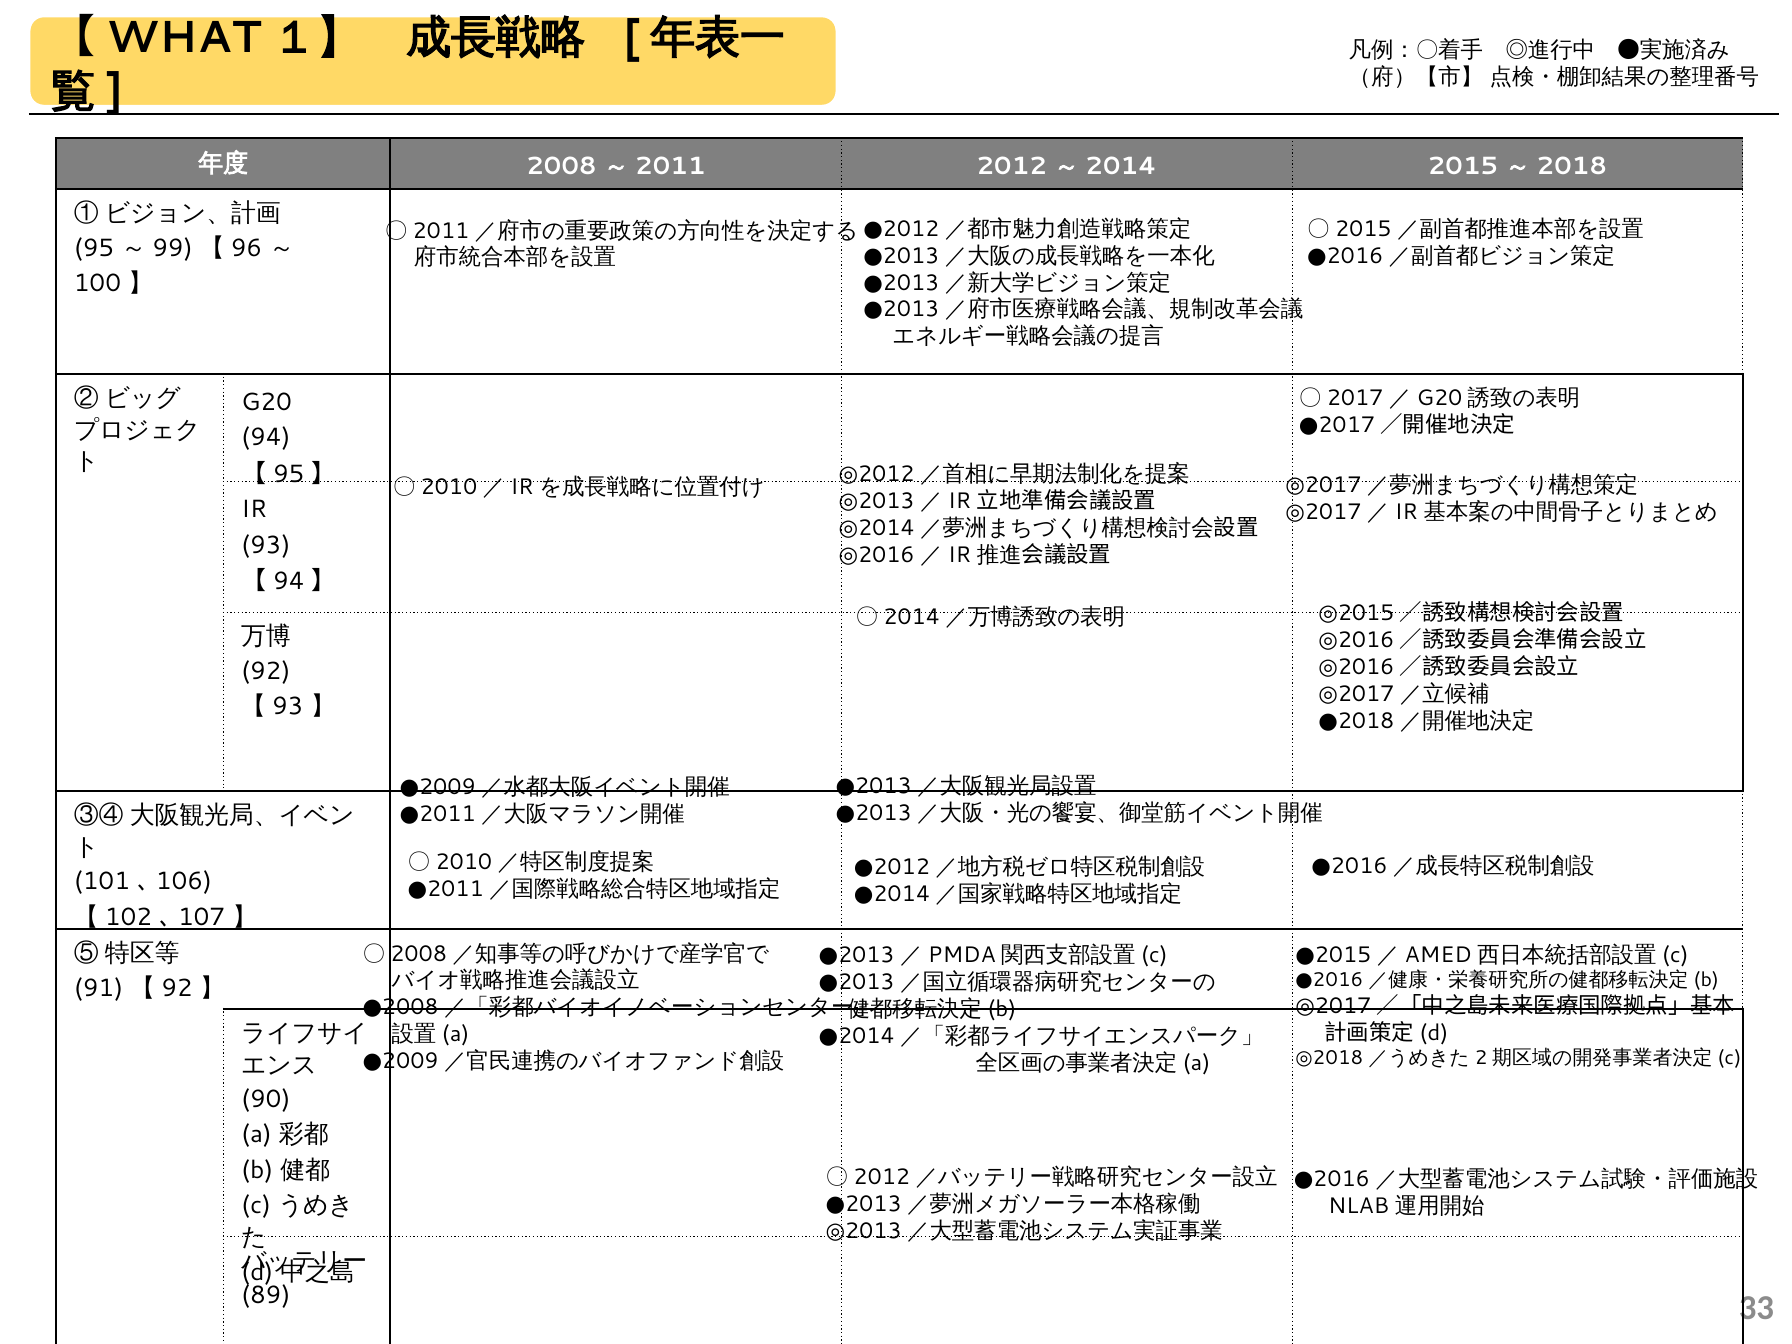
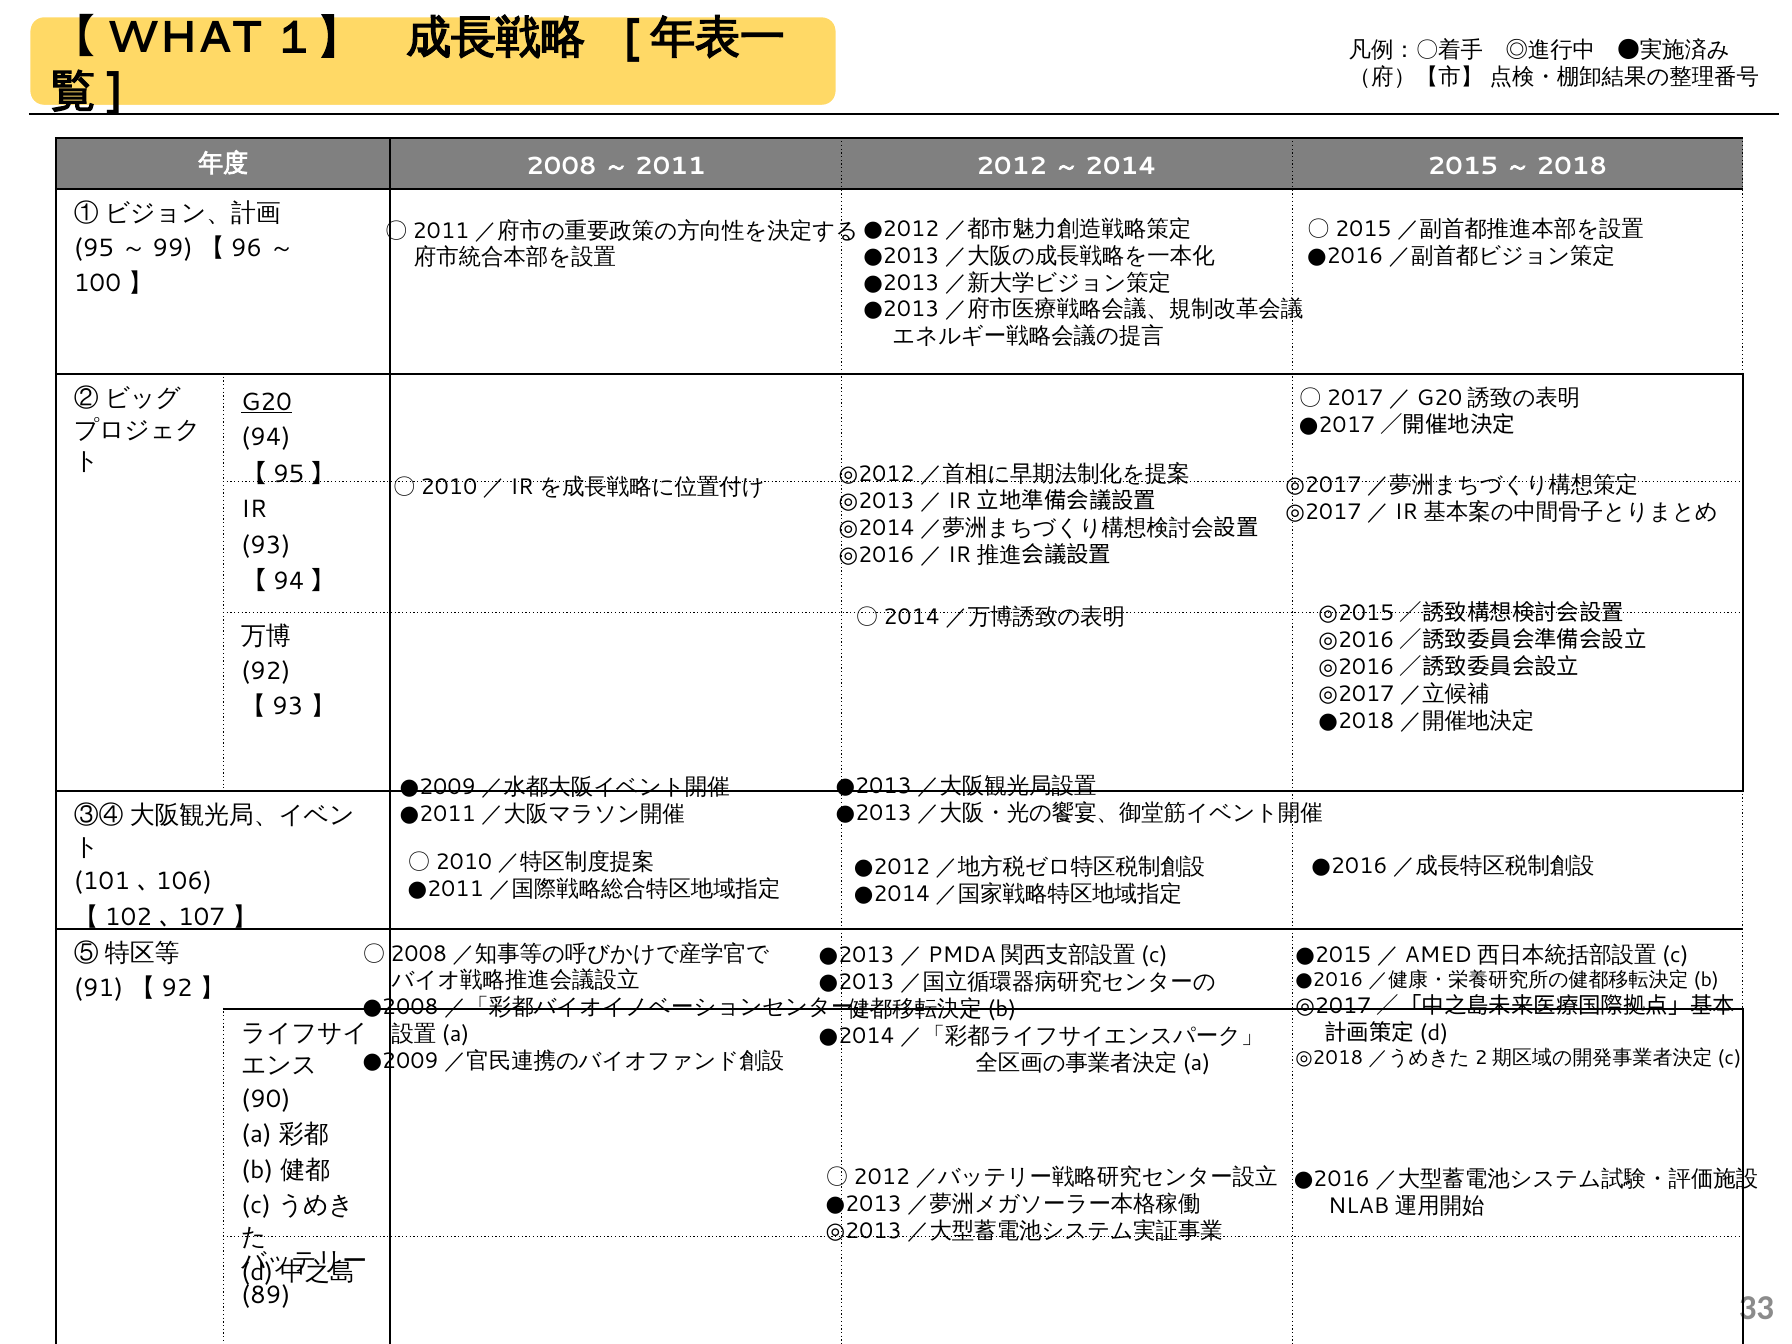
G20 underline: none -> present
